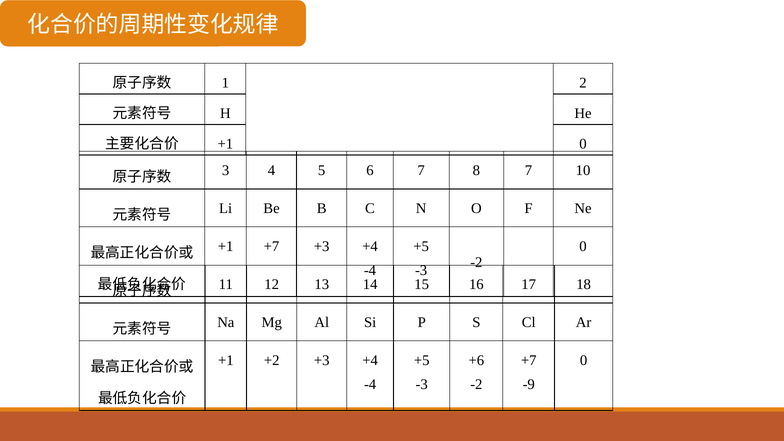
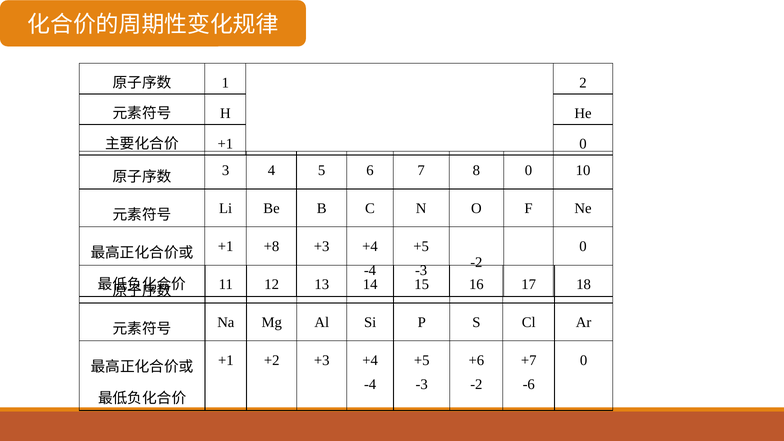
8 7: 7 -> 0
+1 +7: +7 -> +8
-9: -9 -> -6
